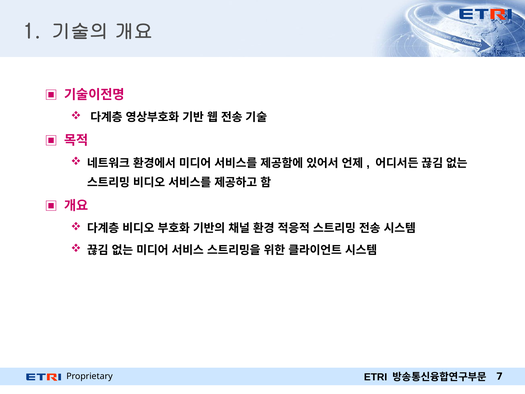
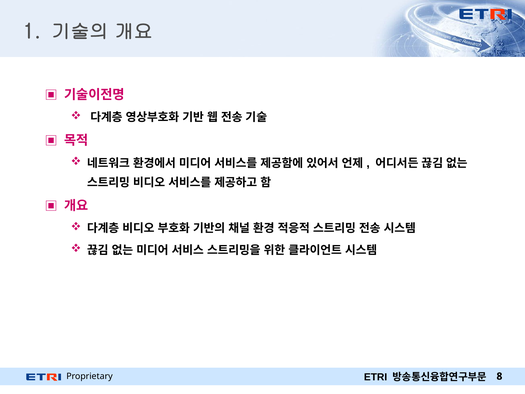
7: 7 -> 8
